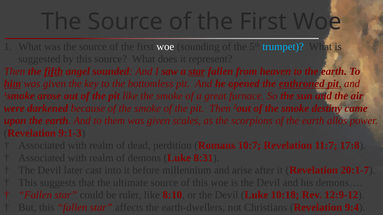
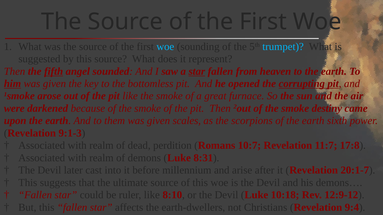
woe at (165, 47) colour: white -> light blue
enthroned: enthroned -> corrupting
allos: allos -> sixth
